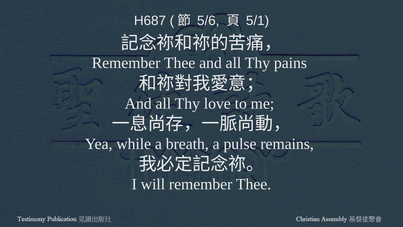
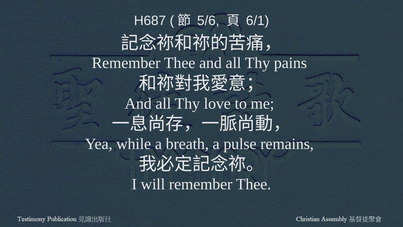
5/1: 5/1 -> 6/1
